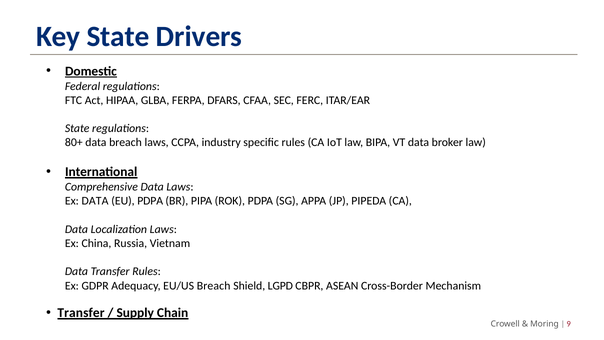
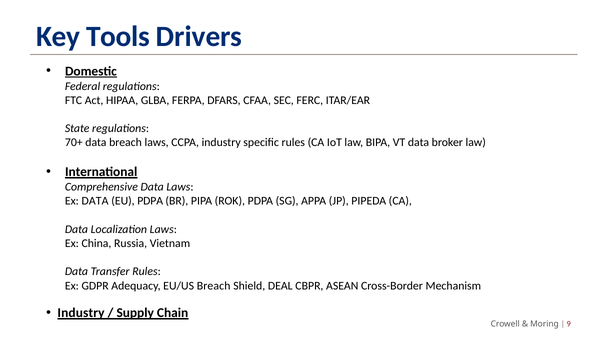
Key State: State -> Tools
80+: 80+ -> 70+
LGPD: LGPD -> DEAL
Transfer at (81, 313): Transfer -> Industry
